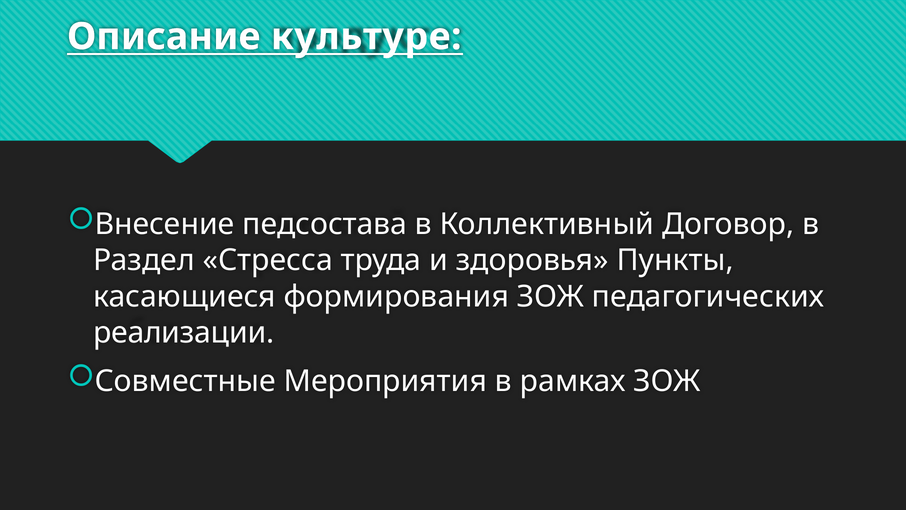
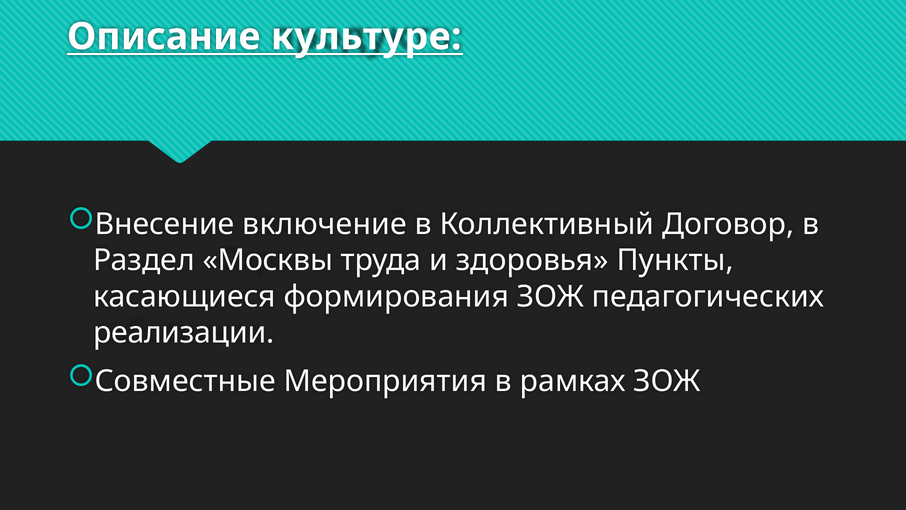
педсостава: педсостава -> включение
Стресса: Стресса -> Москвы
